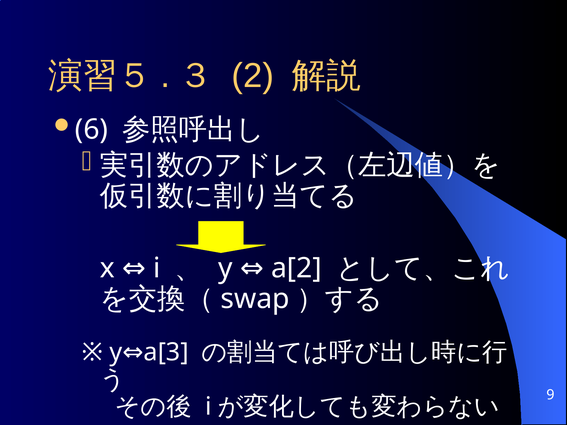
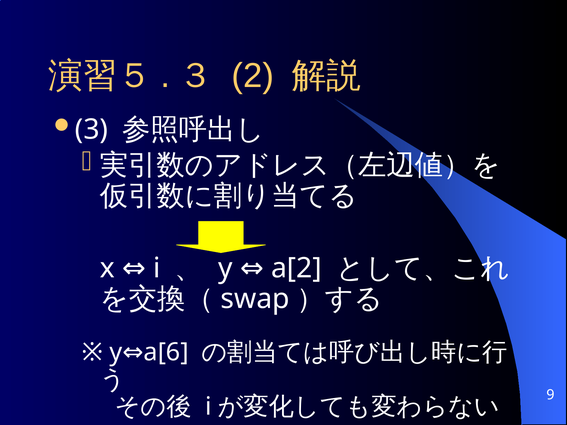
6: 6 -> 3
a[3: a[3 -> a[6
